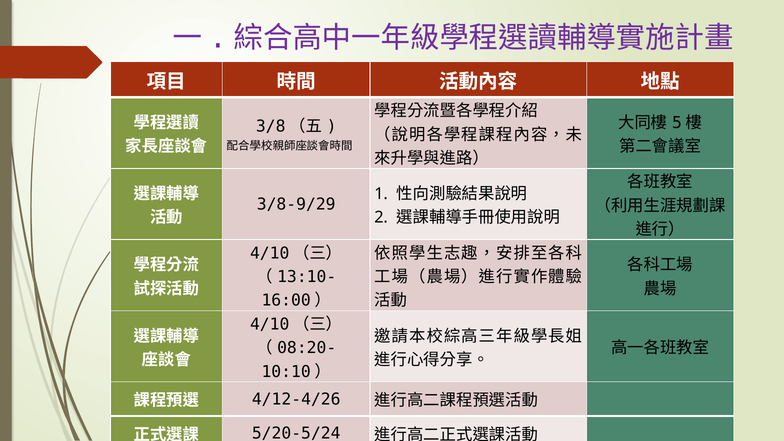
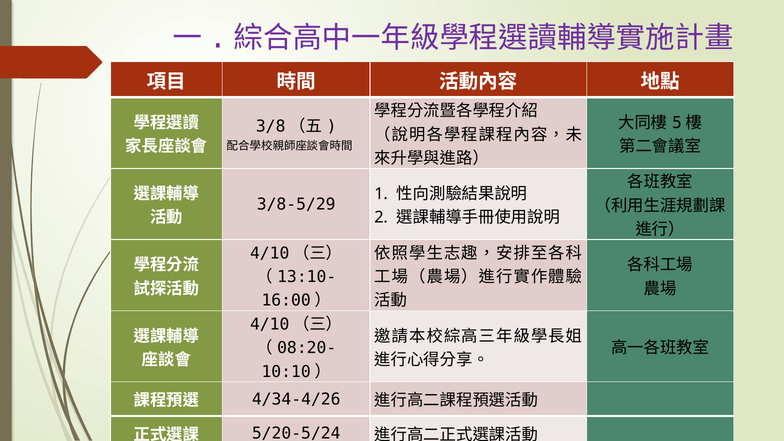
3/8-9/29: 3/8-9/29 -> 3/8-5/29
4/12-4/26: 4/12-4/26 -> 4/34-4/26
